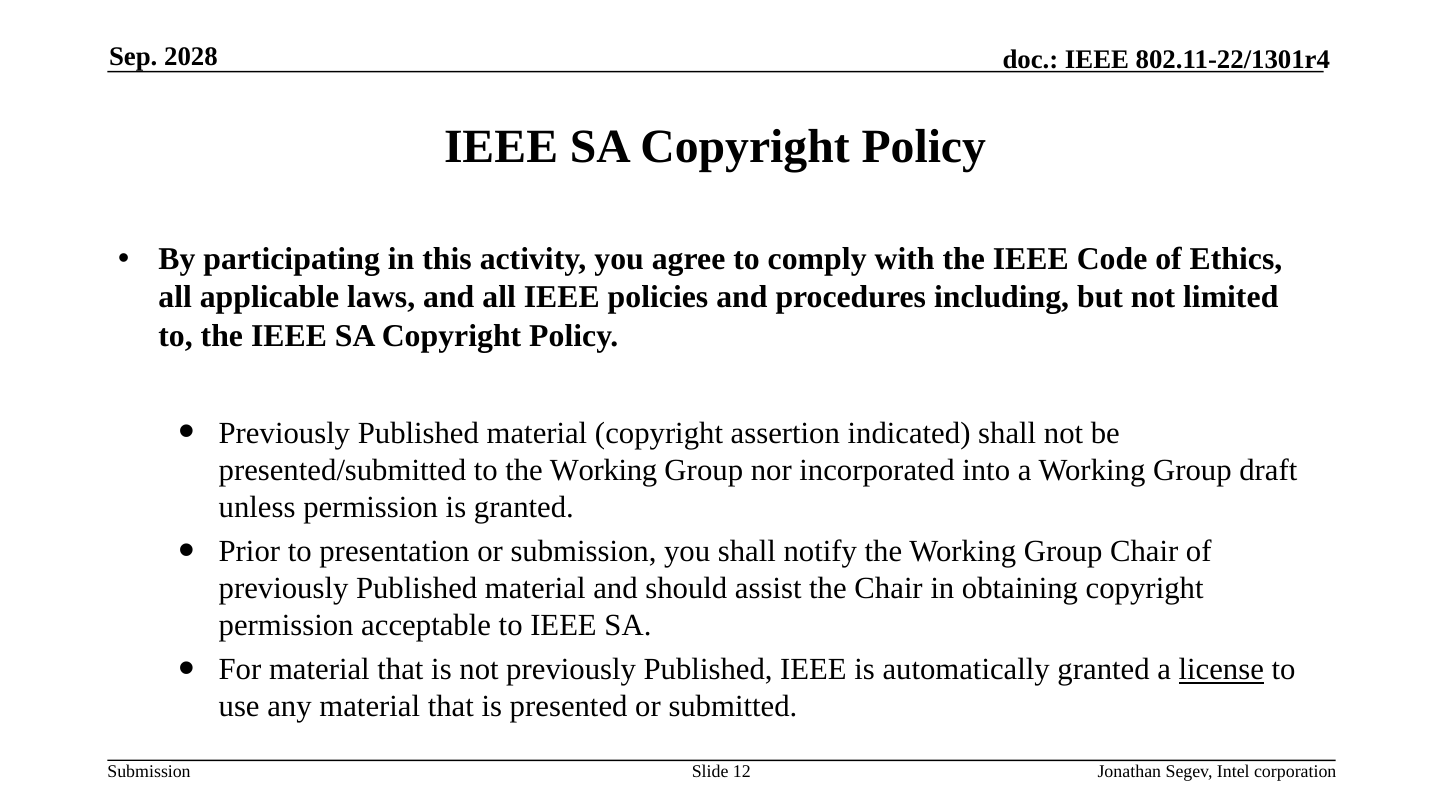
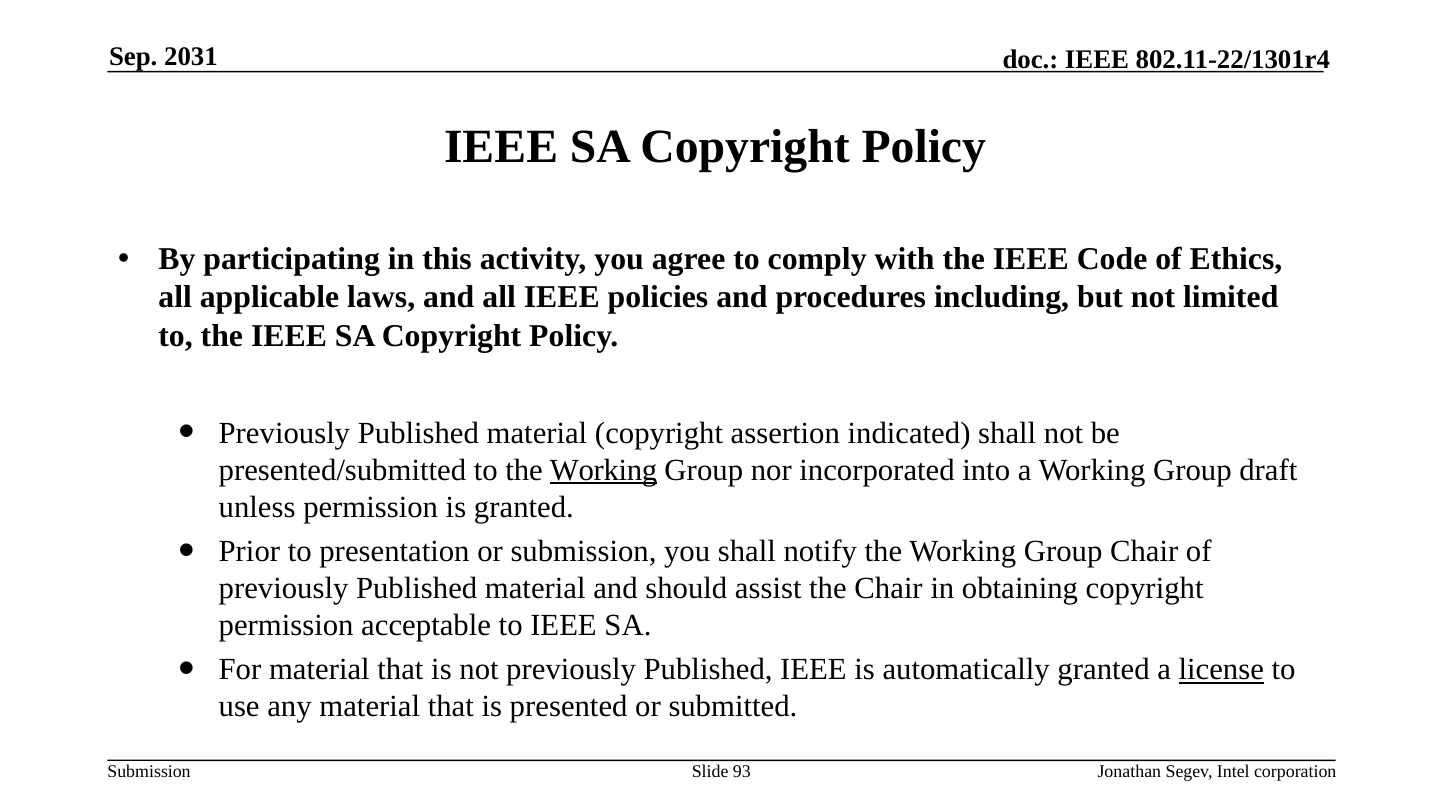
2028: 2028 -> 2031
Working at (604, 470) underline: none -> present
12: 12 -> 93
